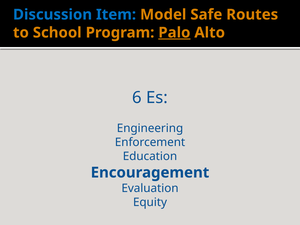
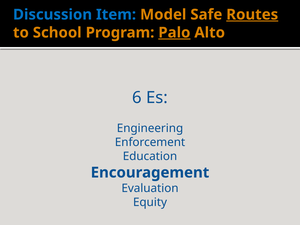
Routes underline: none -> present
